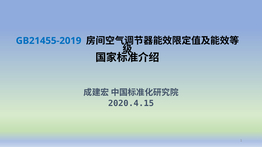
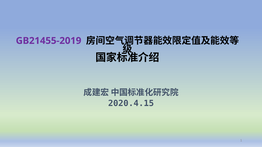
GB21455-2019 colour: blue -> purple
